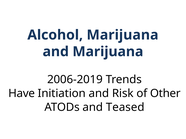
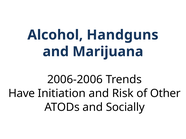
Alcohol Marijuana: Marijuana -> Handguns
2006-2019: 2006-2019 -> 2006-2006
Teased: Teased -> Socially
